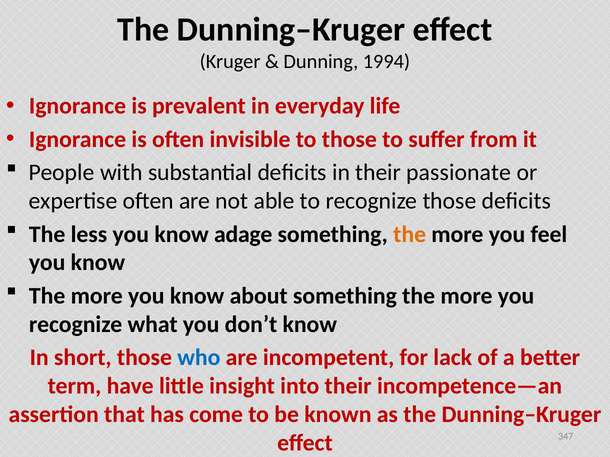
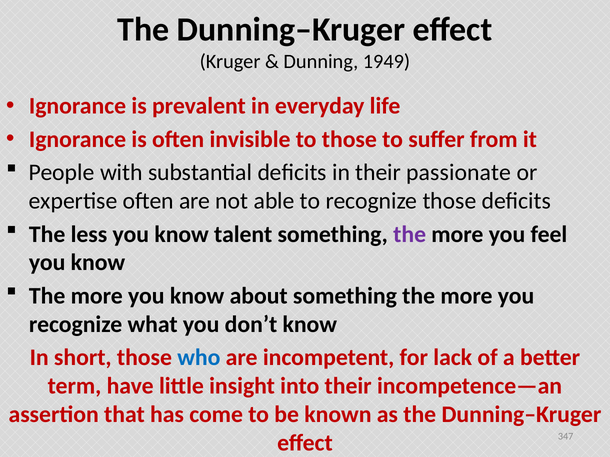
1994: 1994 -> 1949
adage: adage -> talent
the at (410, 234) colour: orange -> purple
